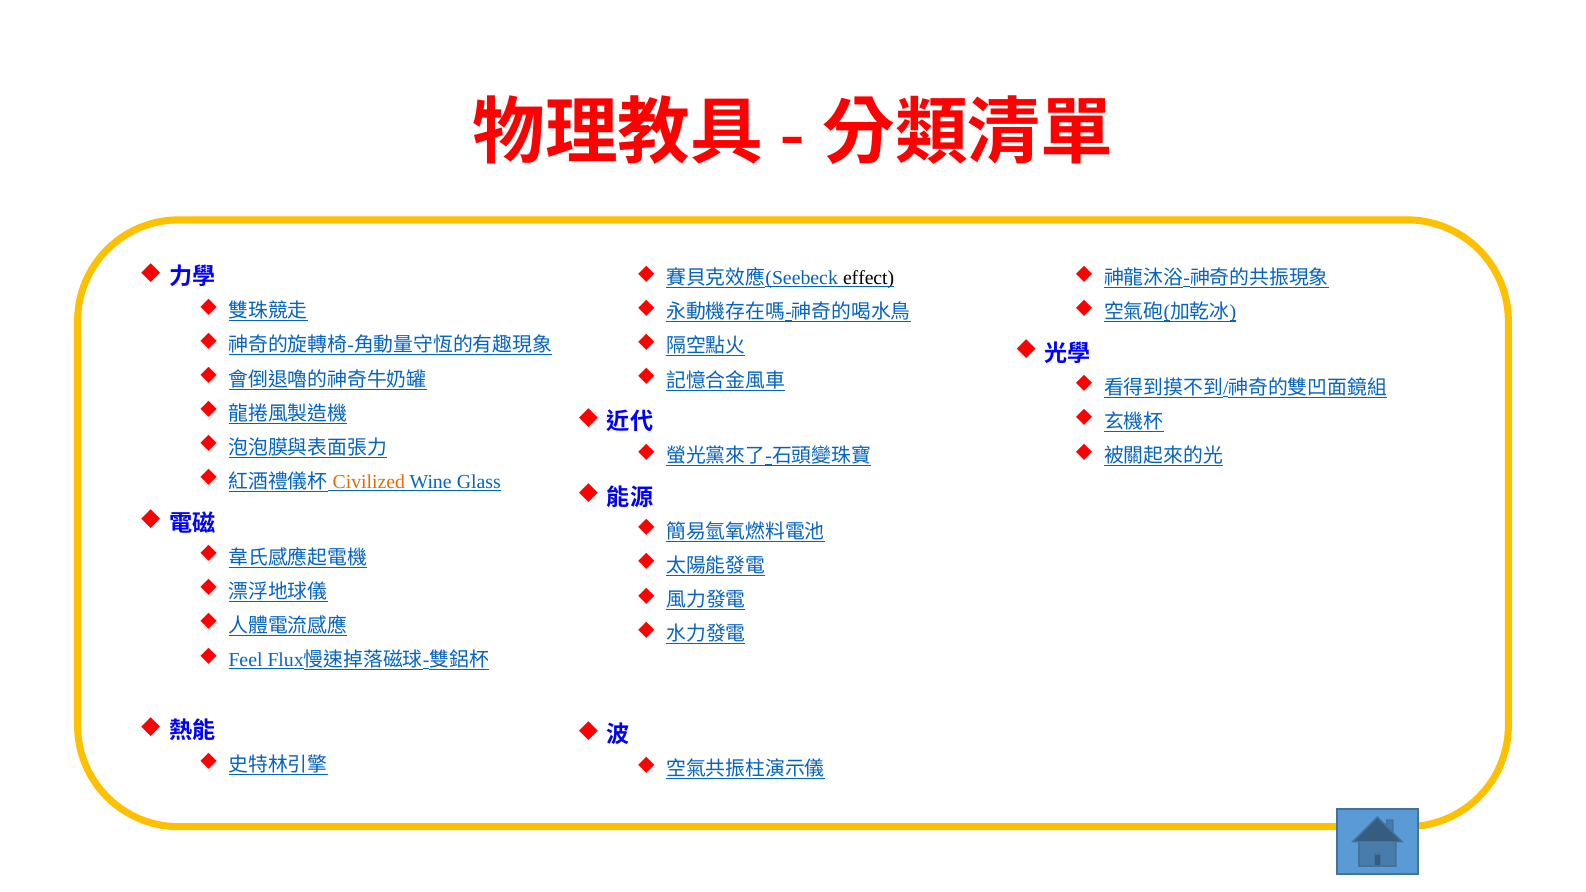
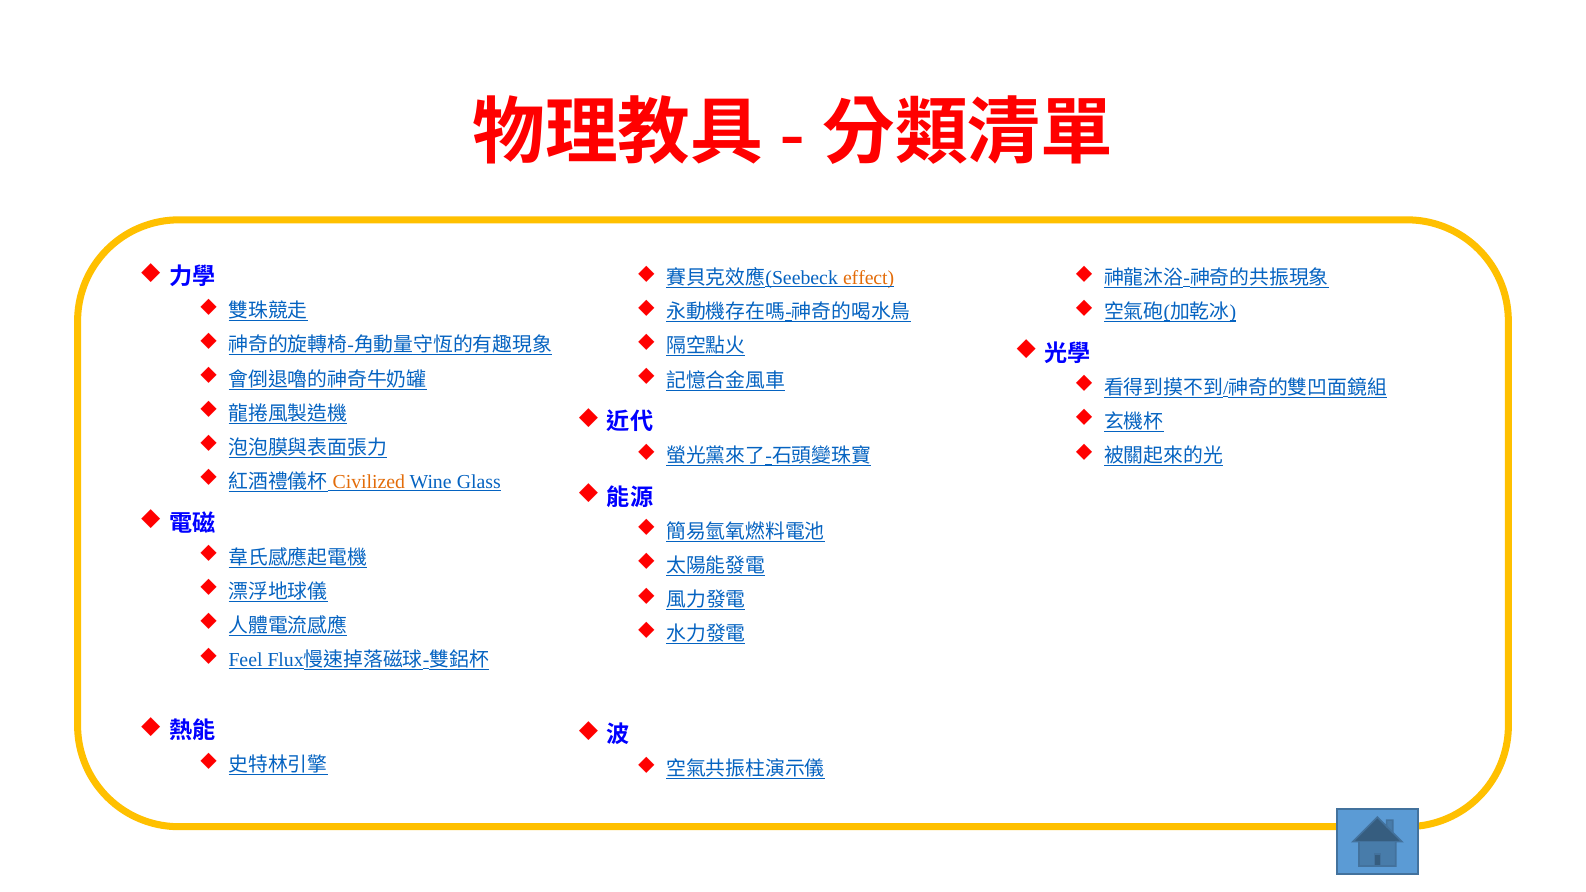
effect colour: black -> orange
